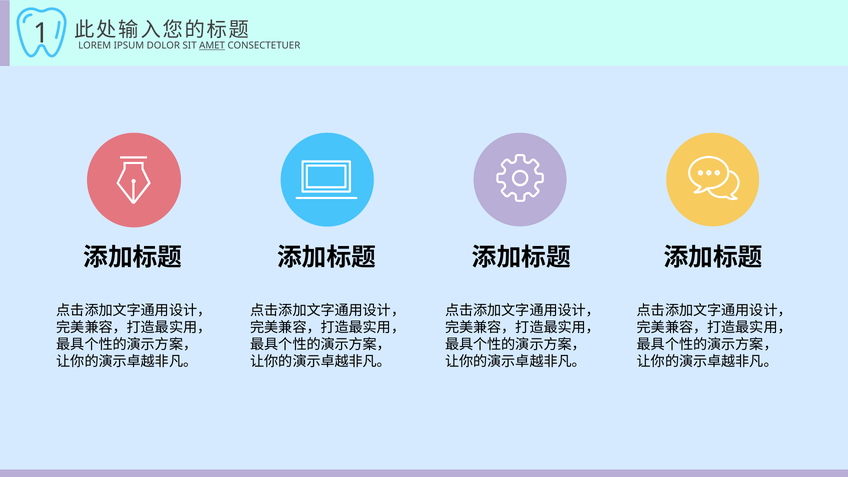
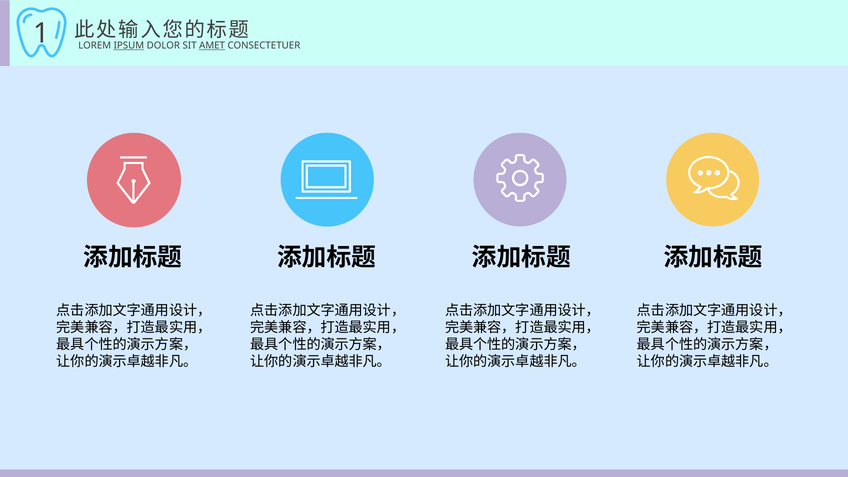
IPSUM underline: none -> present
